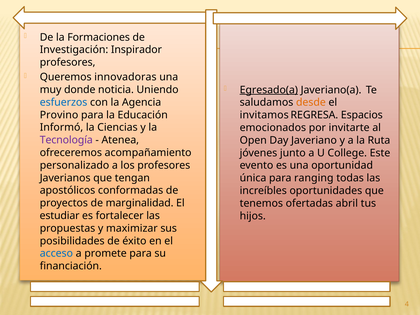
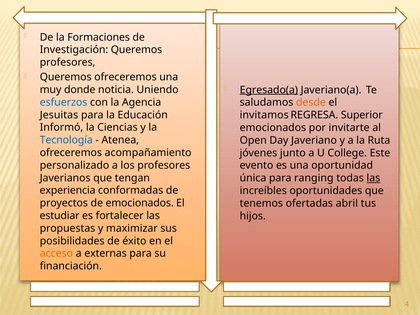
Investigación Inspirador: Inspirador -> Queremos
Queremos innovadoras: innovadoras -> ofreceremos
Provino: Provino -> Jesuitas
Espacios: Espacios -> Superior
Tecnología colour: purple -> blue
las at (373, 178) underline: none -> present
apostólicos: apostólicos -> experiencia
de marginalidad: marginalidad -> emocionados
acceso colour: blue -> orange
promete: promete -> externas
